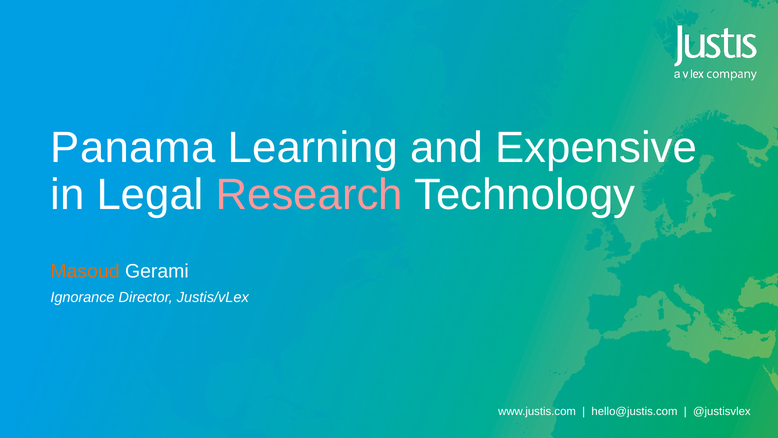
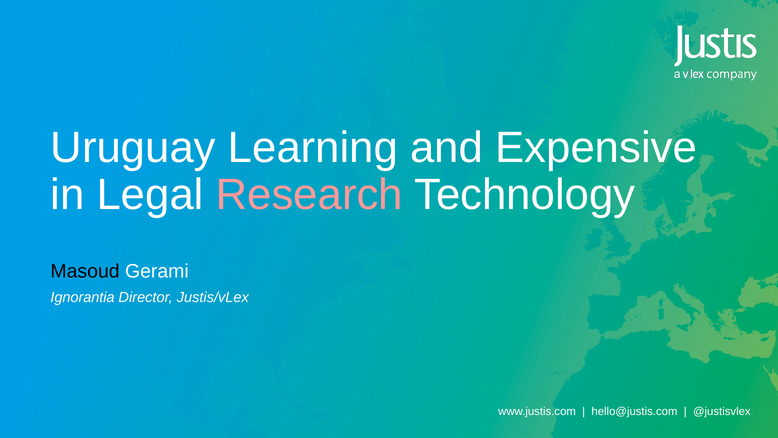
Panama: Panama -> Uruguay
Masoud colour: orange -> black
Ignorance: Ignorance -> Ignorantia
